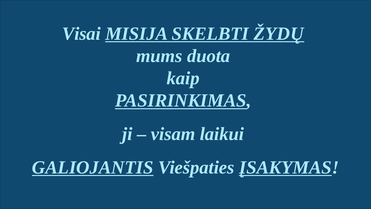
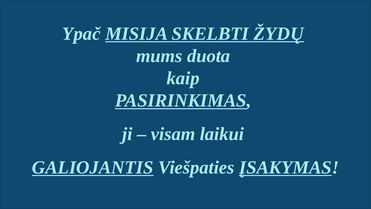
Visai: Visai -> Ypač
